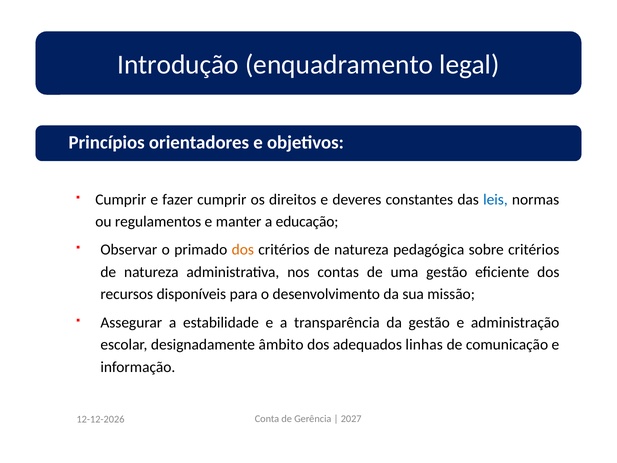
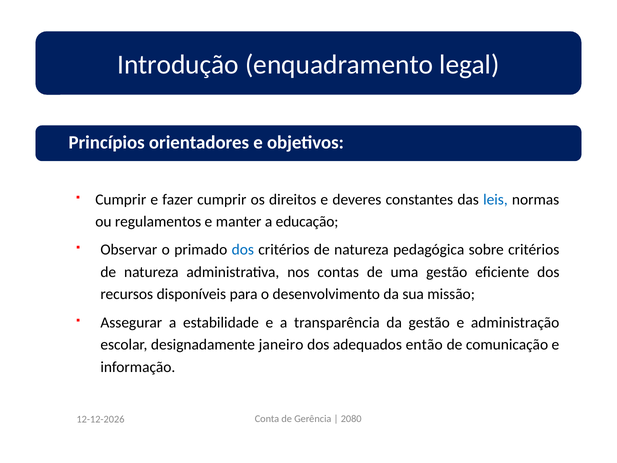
dos at (243, 250) colour: orange -> blue
âmbito: âmbito -> janeiro
linhas: linhas -> então
2027: 2027 -> 2080
